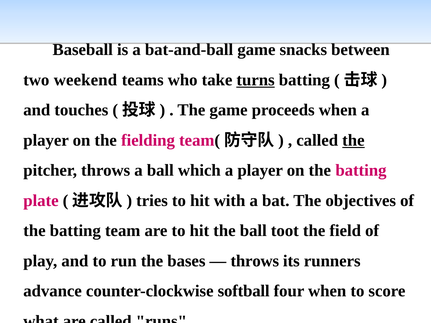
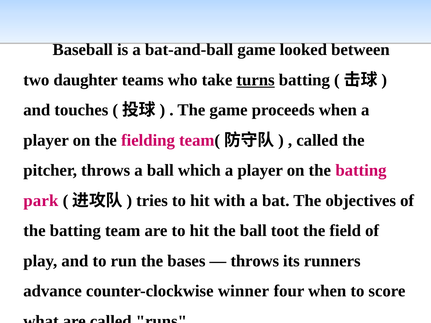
snacks: snacks -> looked
weekend: weekend -> daughter
the at (353, 140) underline: present -> none
plate: plate -> park
softball: softball -> winner
